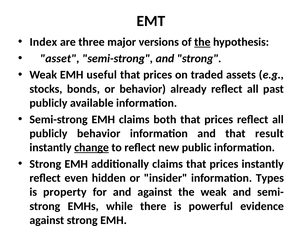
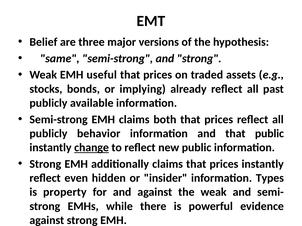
Index: Index -> Belief
the at (202, 42) underline: present -> none
asset: asset -> same
or behavior: behavior -> implying
that result: result -> public
